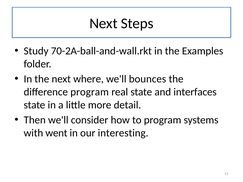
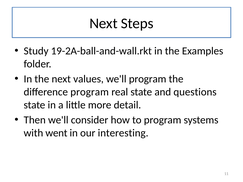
70-2A-ball-and-wall.rkt: 70-2A-ball-and-wall.rkt -> 19-2A-ball-and-wall.rkt
where: where -> values
we'll bounces: bounces -> program
interfaces: interfaces -> questions
